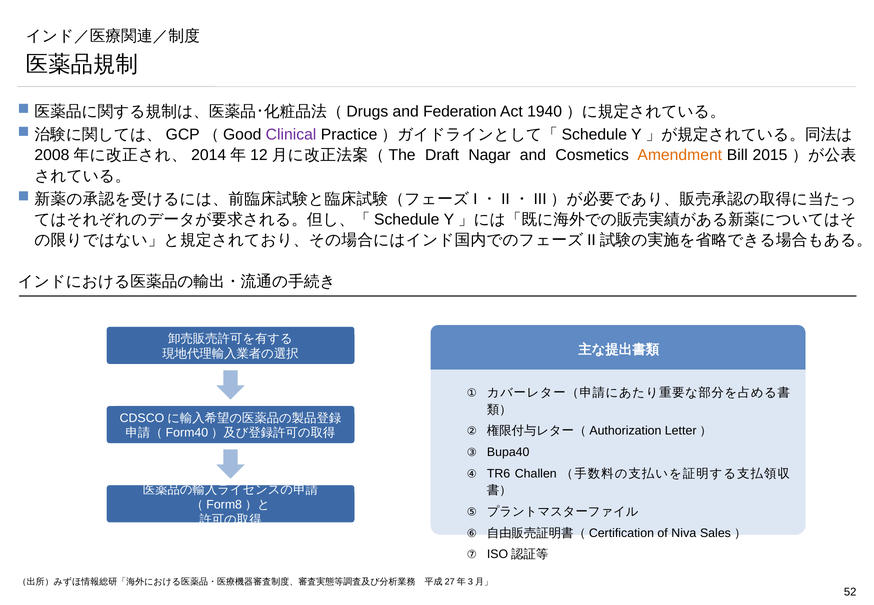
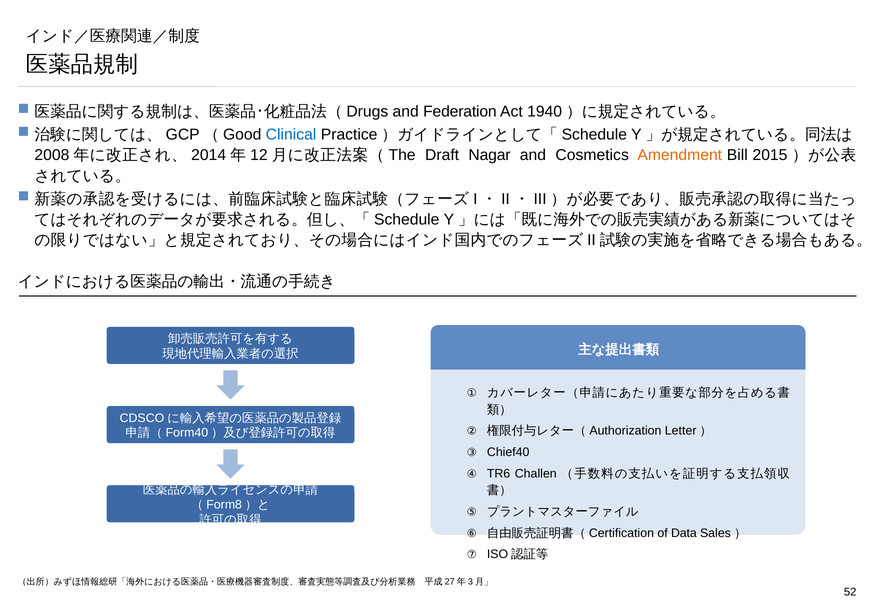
Clinical colour: purple -> blue
Bupa40: Bupa40 -> Chief40
Niva: Niva -> Data
